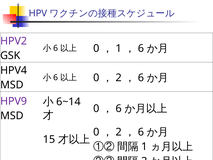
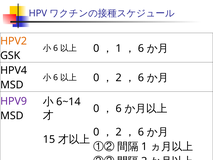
HPV2 colour: purple -> orange
